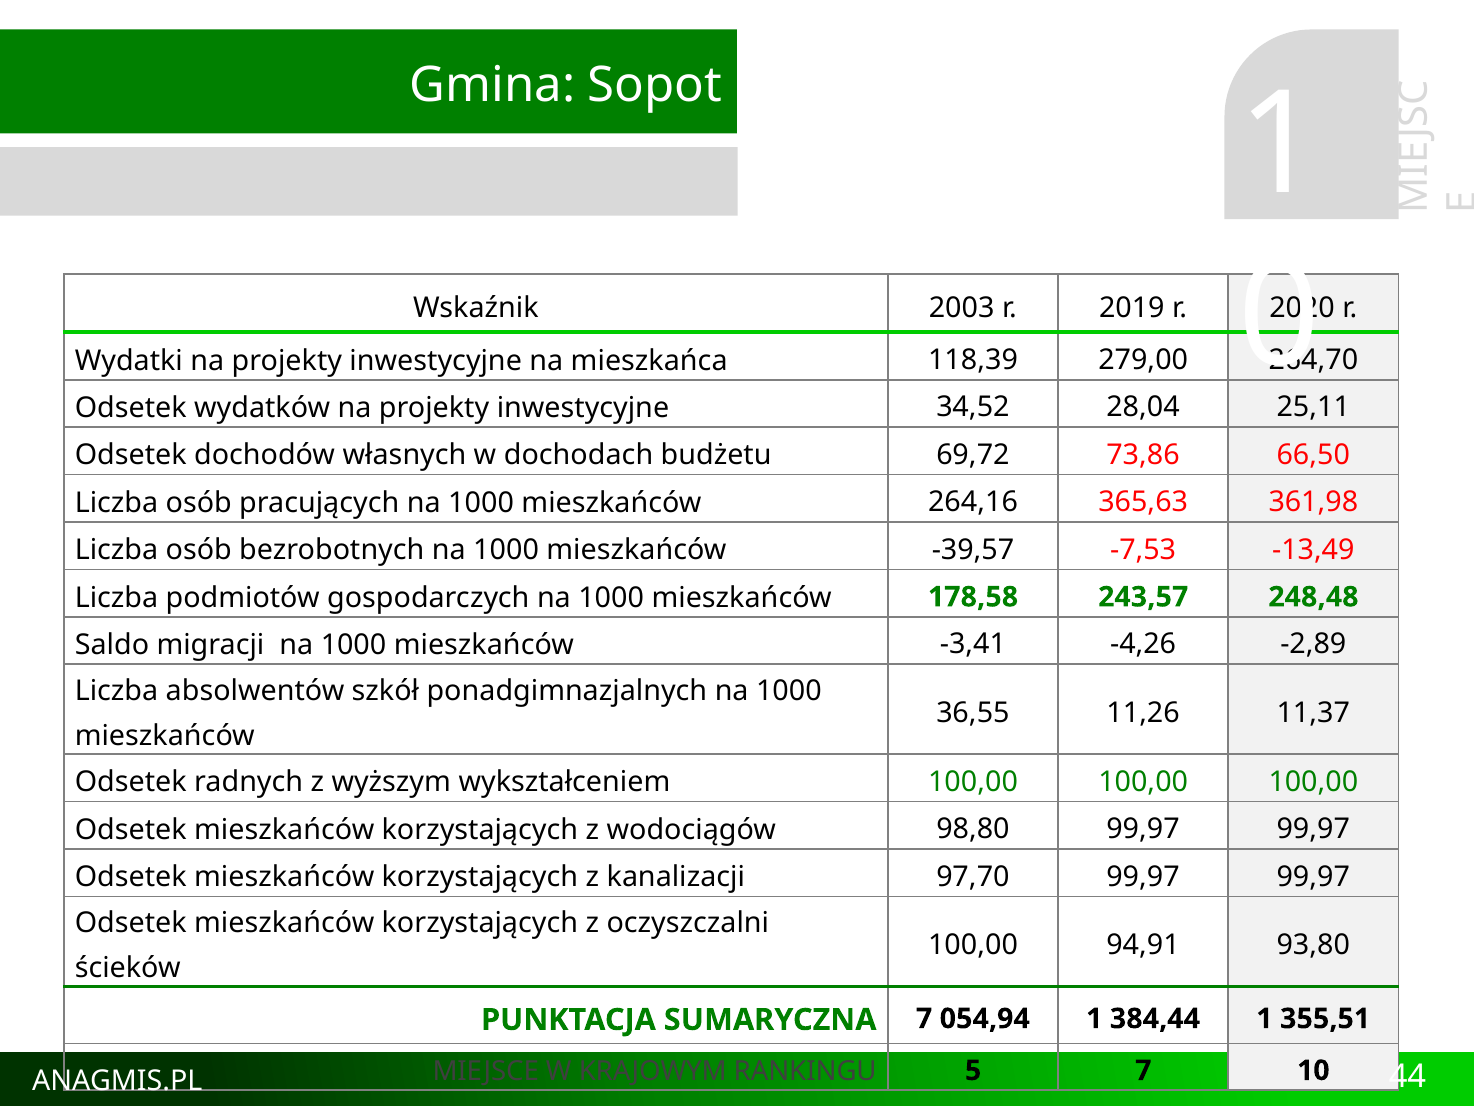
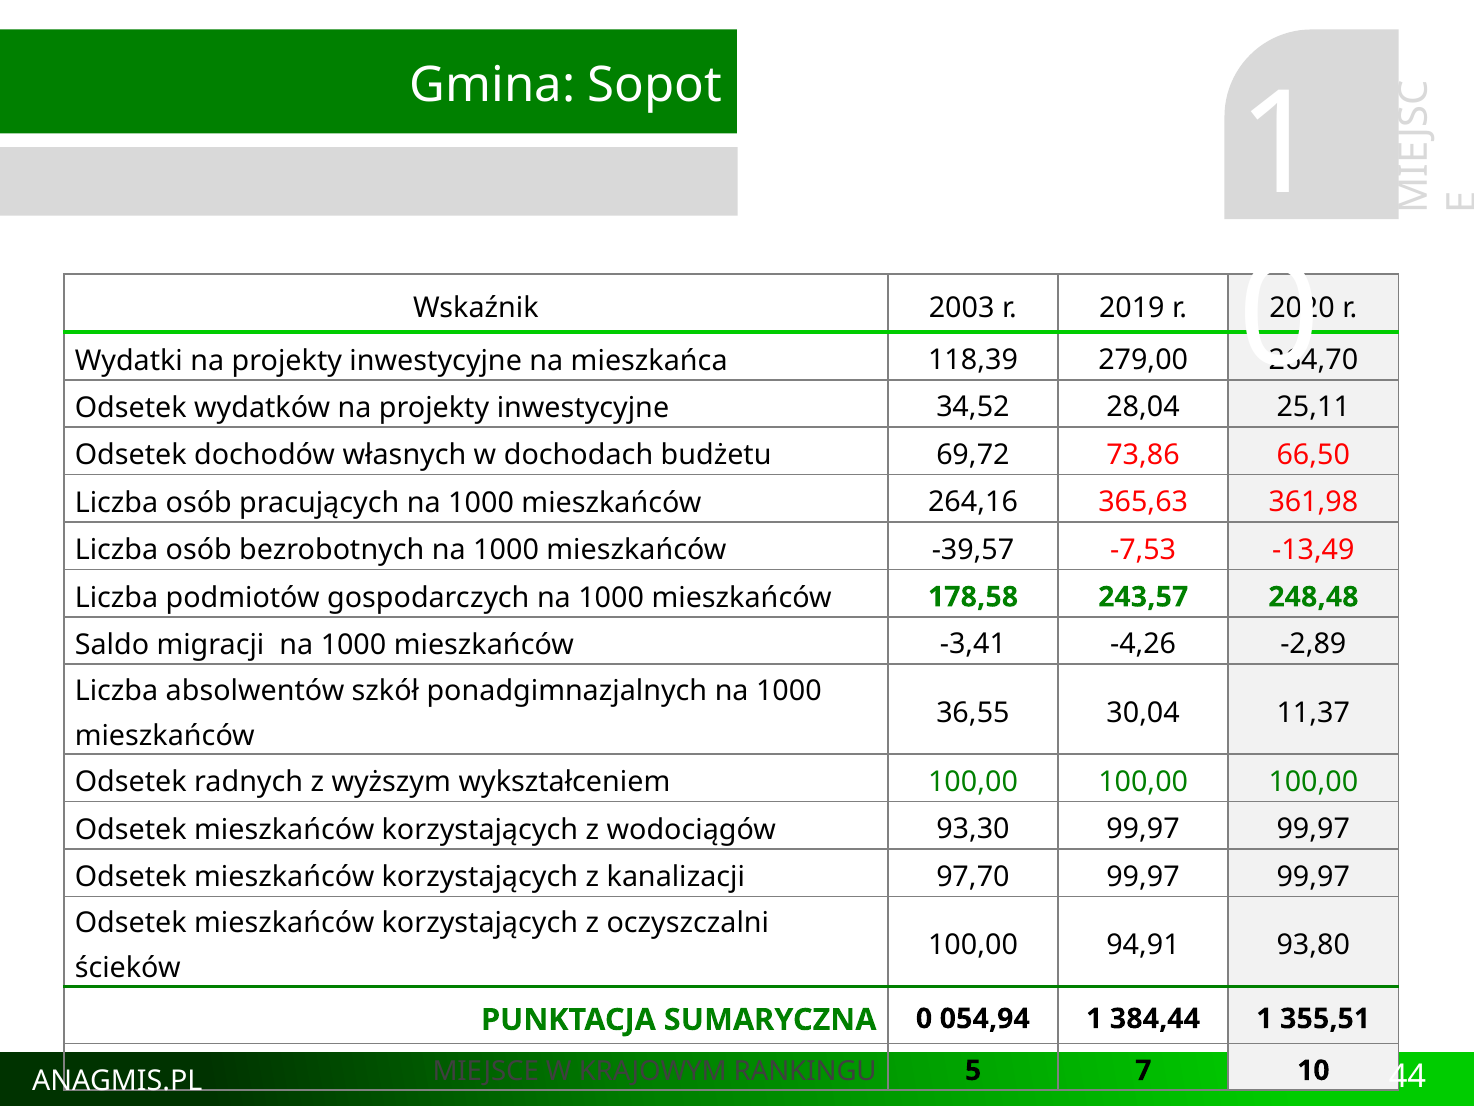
11,26: 11,26 -> 30,04
98,80: 98,80 -> 93,30
SUMARYCZNA 7: 7 -> 0
